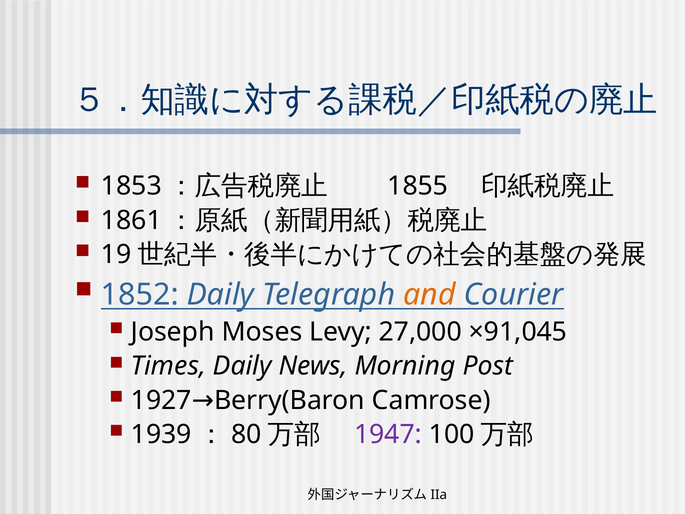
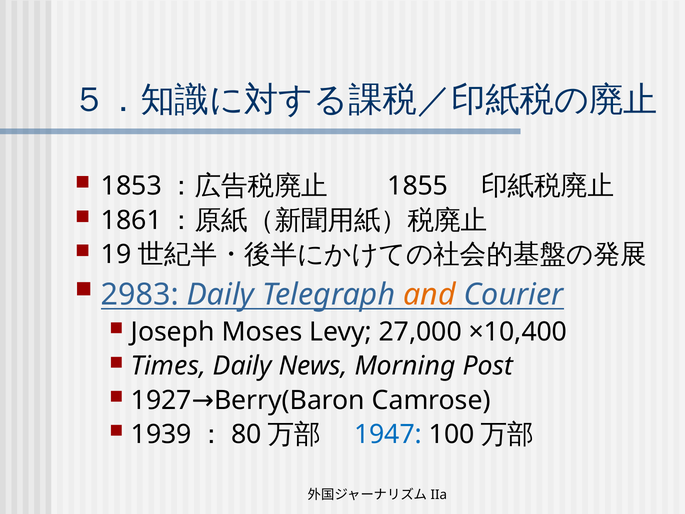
1852: 1852 -> 2983
×91,045: ×91,045 -> ×10,400
1947 colour: purple -> blue
